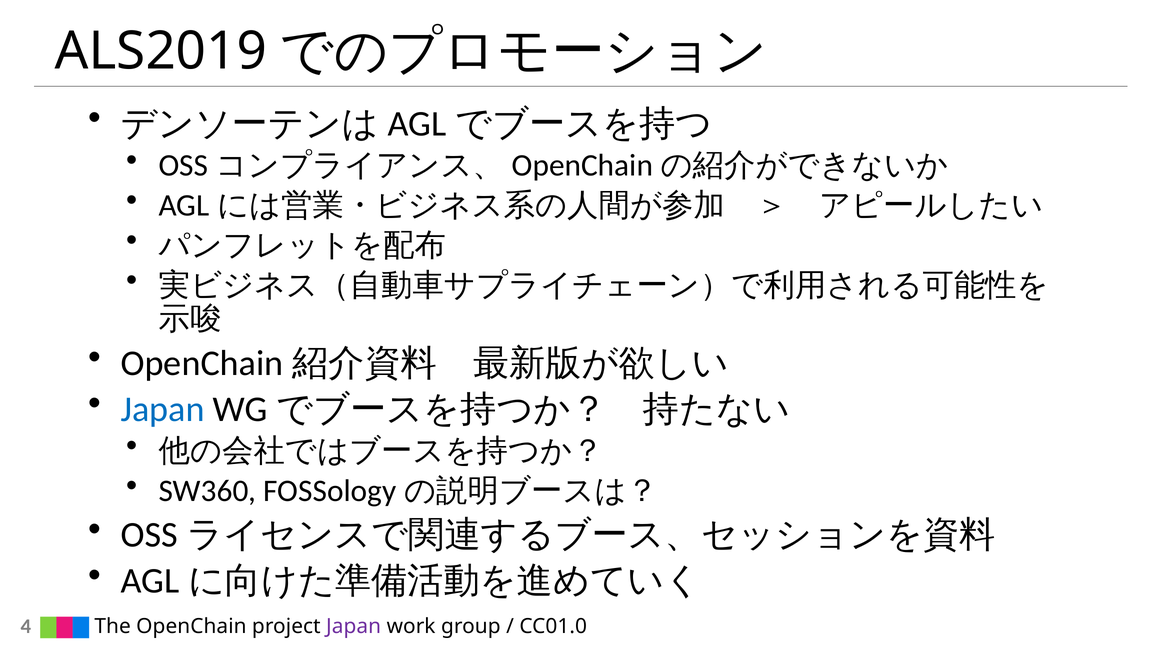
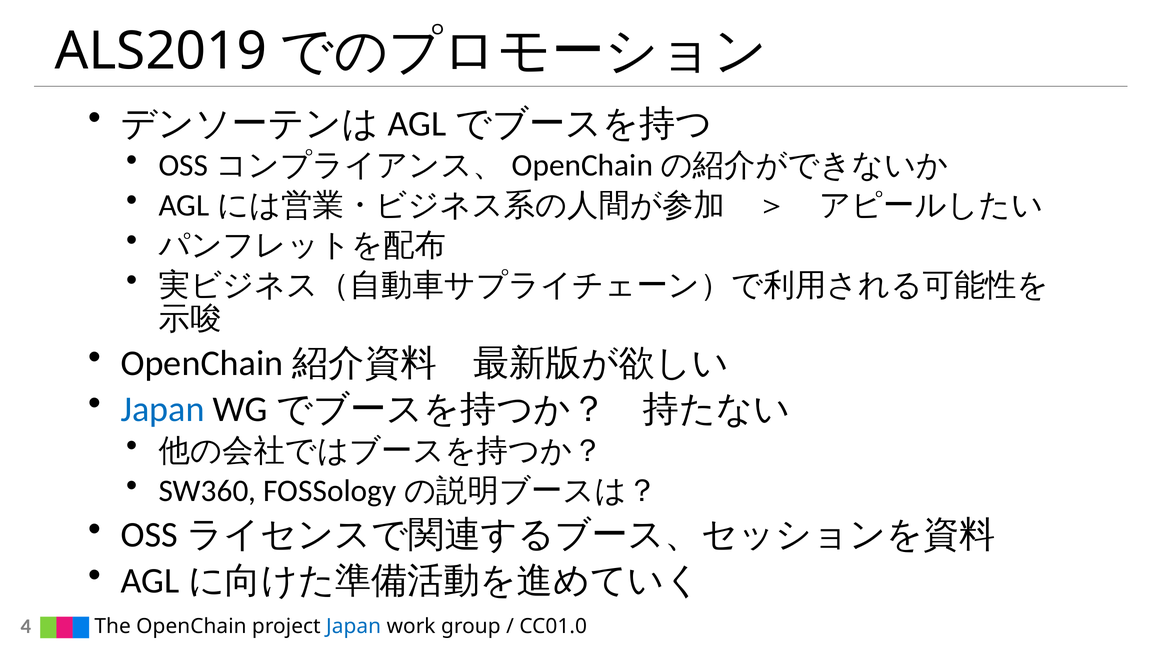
Japan at (354, 627) colour: purple -> blue
